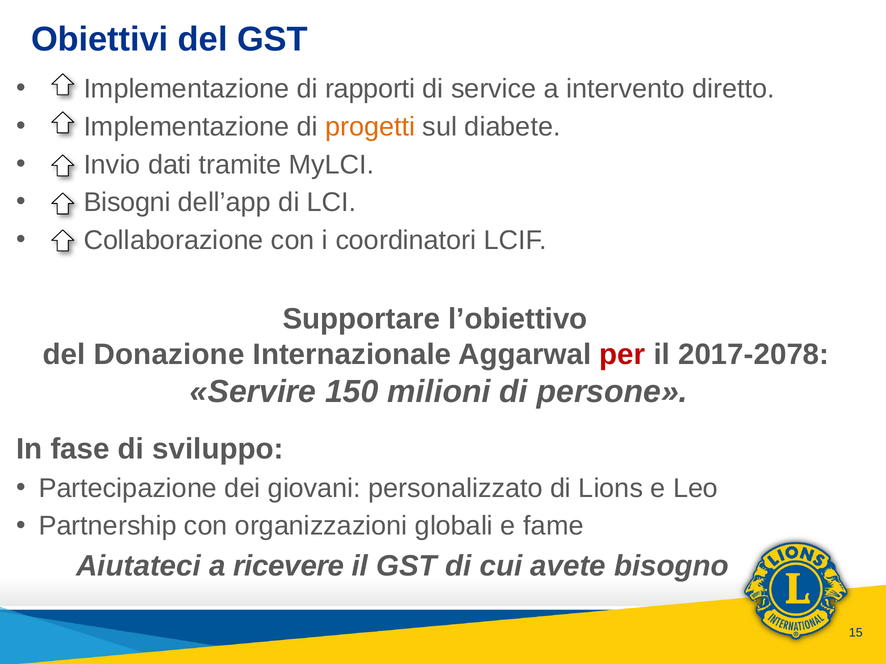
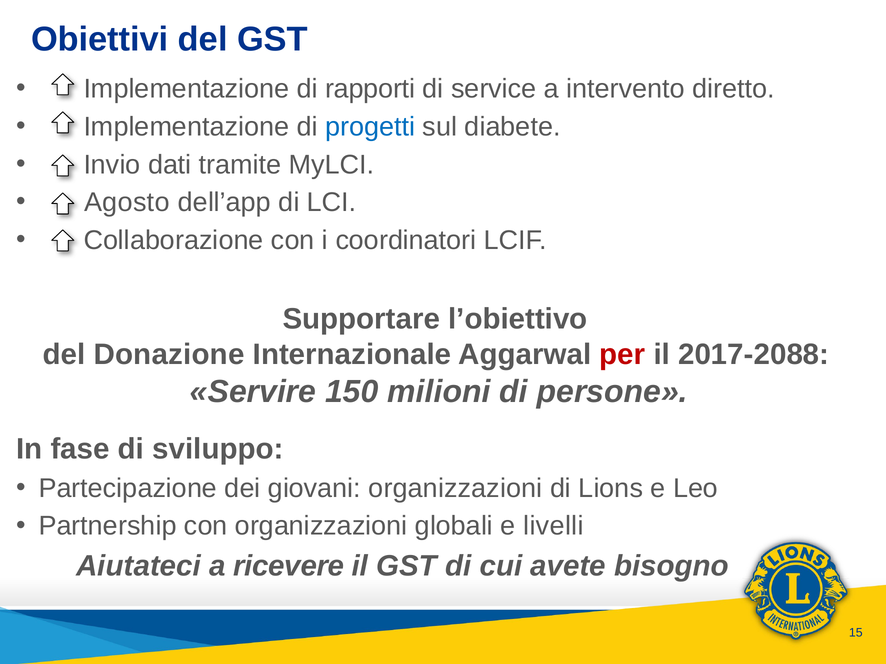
progetti colour: orange -> blue
Bisogni: Bisogni -> Agosto
2017-2078: 2017-2078 -> 2017-2088
giovani personalizzato: personalizzato -> organizzazioni
fame: fame -> livelli
